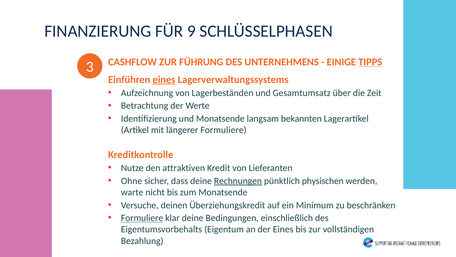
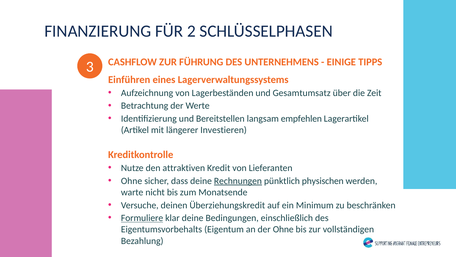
9: 9 -> 2
TIPPS underline: present -> none
eines at (164, 79) underline: present -> none
und Monatsende: Monatsende -> Bereitstellen
bekannten: bekannten -> empfehlen
längerer Formuliere: Formuliere -> Investieren
der Eines: Eines -> Ohne
